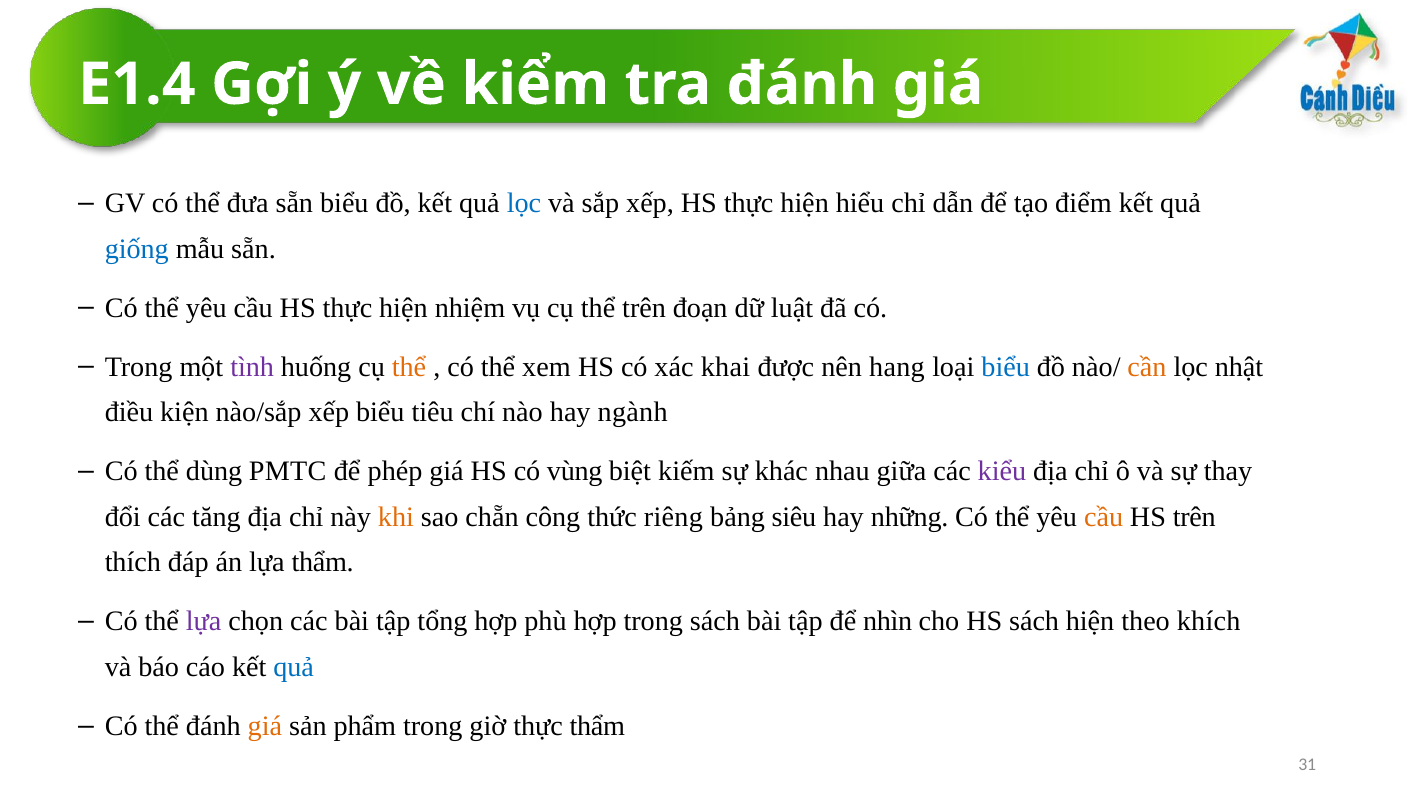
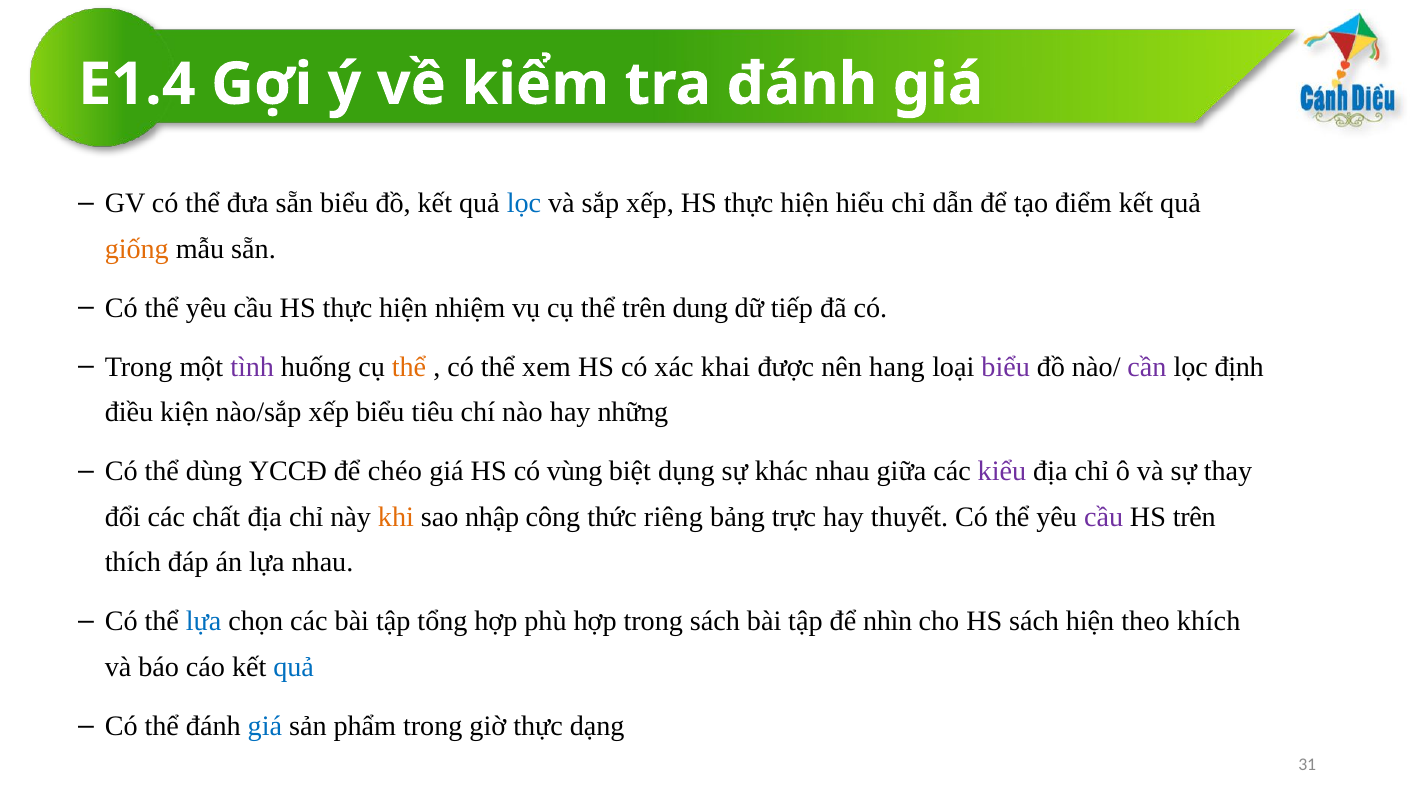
giống colour: blue -> orange
đoạn: đoạn -> dung
luật: luật -> tiếp
biểu at (1006, 367) colour: blue -> purple
cần colour: orange -> purple
nhật: nhật -> định
ngành: ngành -> những
PMTC: PMTC -> YCCĐ
phép: phép -> chéo
kiếm: kiếm -> dụng
tăng: tăng -> chất
chẵn: chẵn -> nhập
siêu: siêu -> trực
những: những -> thuyết
cầu at (1104, 517) colour: orange -> purple
lựa thẩm: thẩm -> nhau
lựa at (204, 622) colour: purple -> blue
giá at (265, 727) colour: orange -> blue
thực thẩm: thẩm -> dạng
